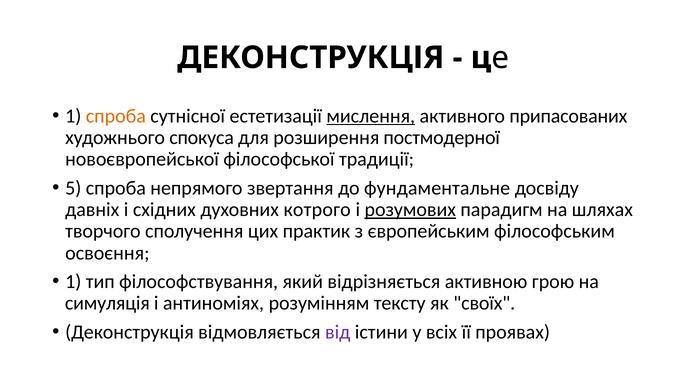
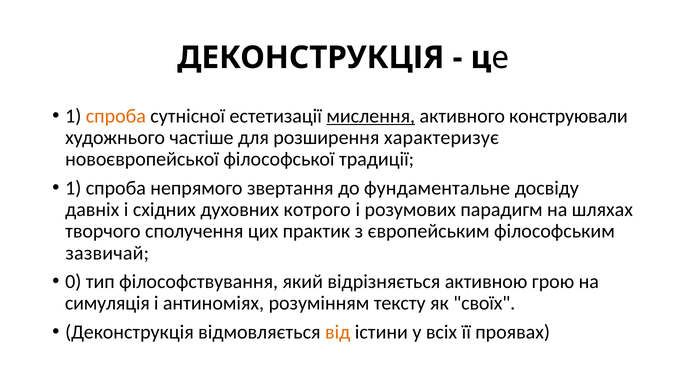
припасованих: припасованих -> конструювали
спокуса: спокуса -> частіше
постмодерної: постмодерної -> характеризує
5 at (73, 188): 5 -> 1
розумових underline: present -> none
освоєння: освоєння -> зазвичай
1 at (73, 282): 1 -> 0
від colour: purple -> orange
